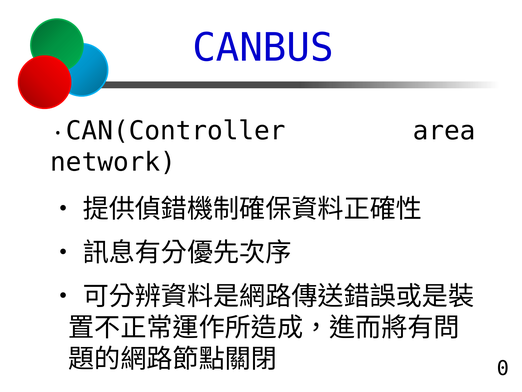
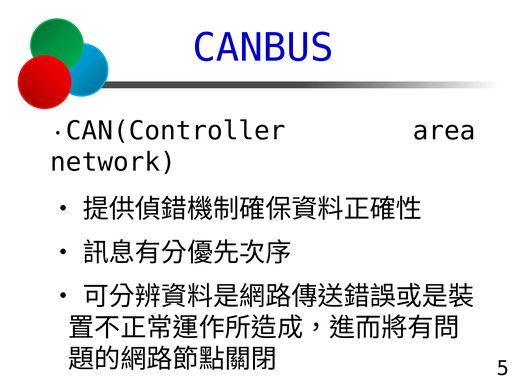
0: 0 -> 5
